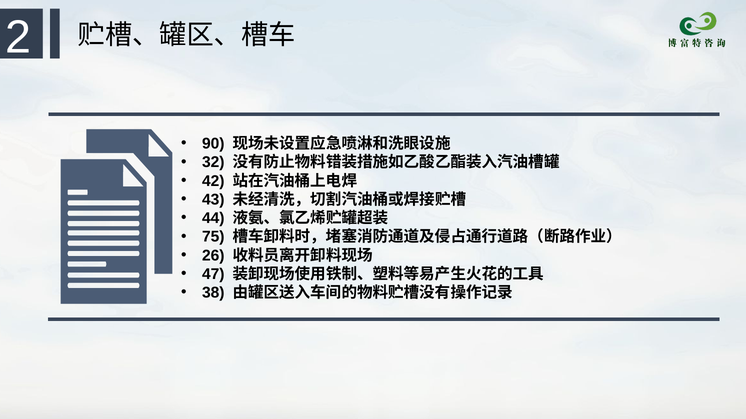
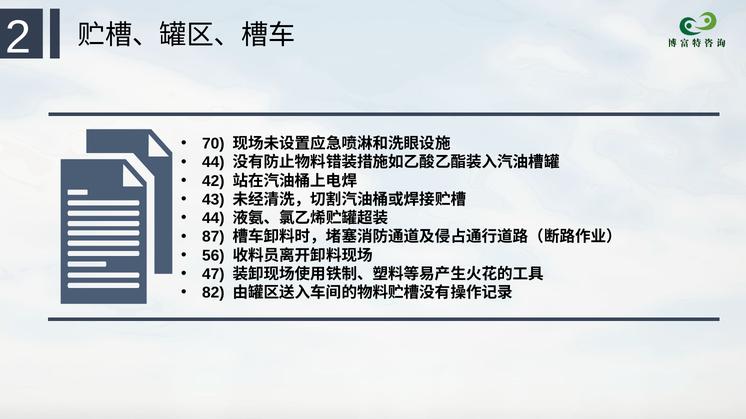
90: 90 -> 70
32 at (213, 163): 32 -> 44
75: 75 -> 87
26: 26 -> 56
38: 38 -> 82
